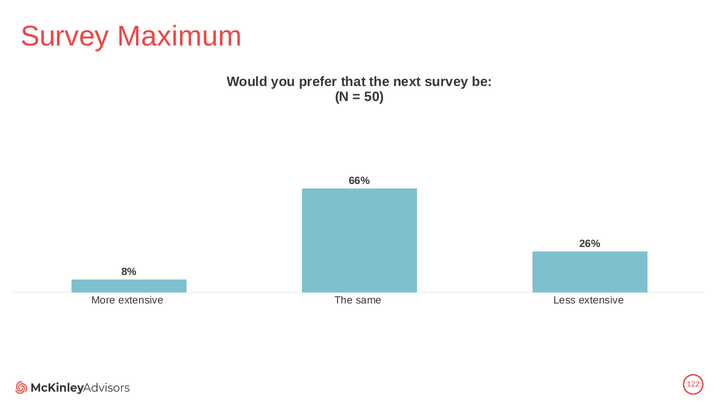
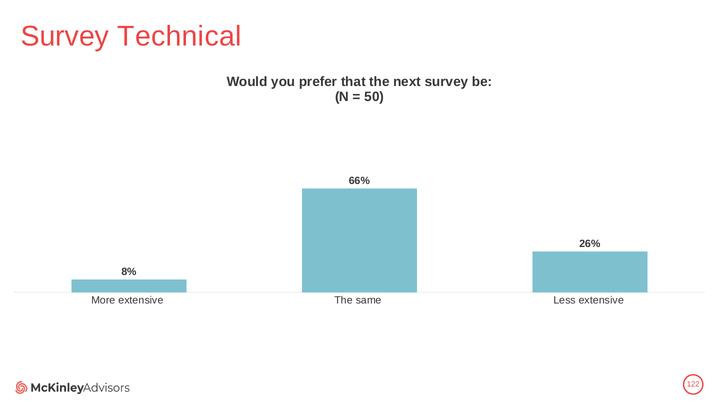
Maximum: Maximum -> Technical
